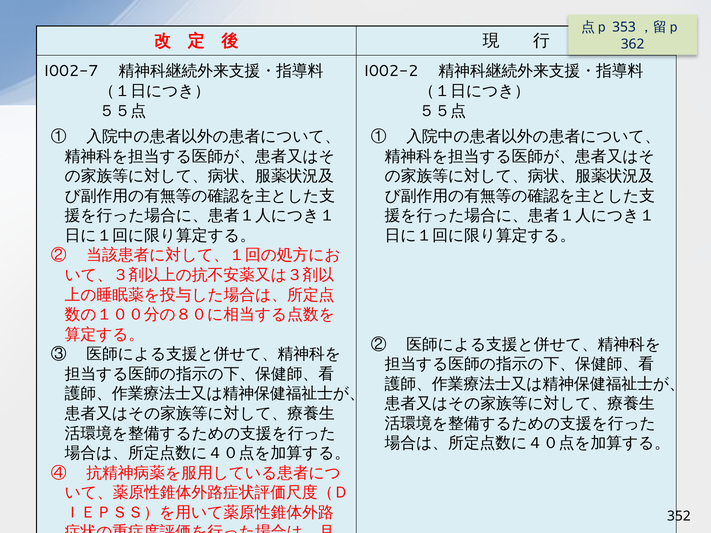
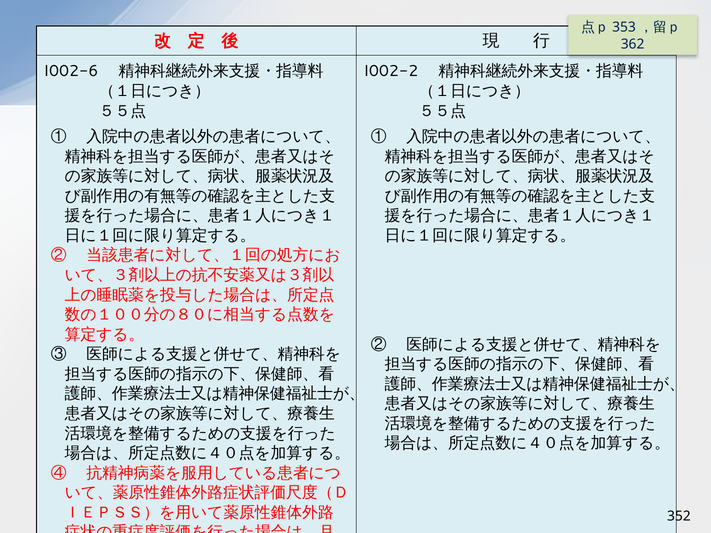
I002-7: I002-7 -> I002-6
